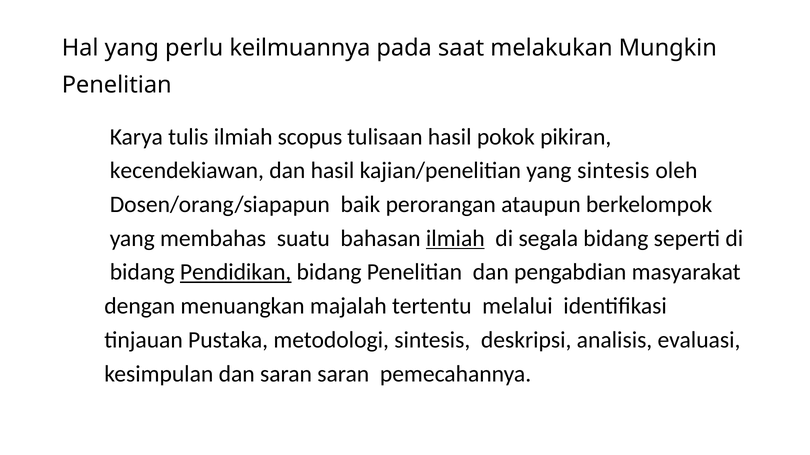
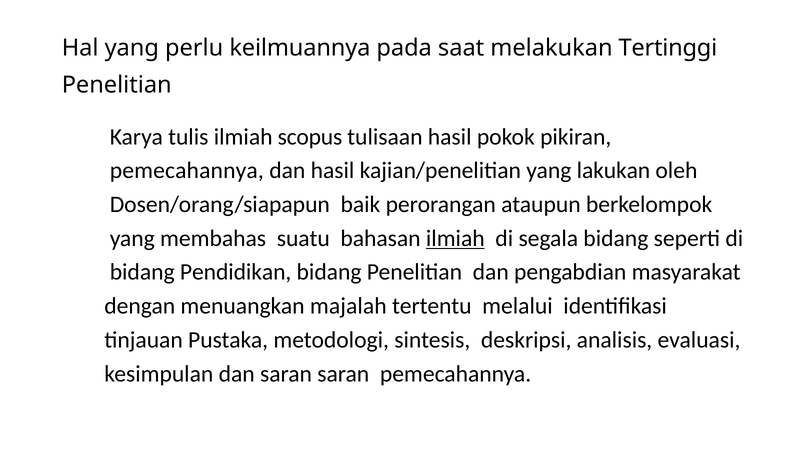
Mungkin: Mungkin -> Tertinggi
kecendekiawan at (187, 171): kecendekiawan -> pemecahannya
yang sintesis: sintesis -> lakukan
Pendidikan underline: present -> none
